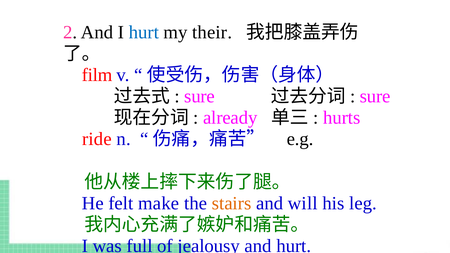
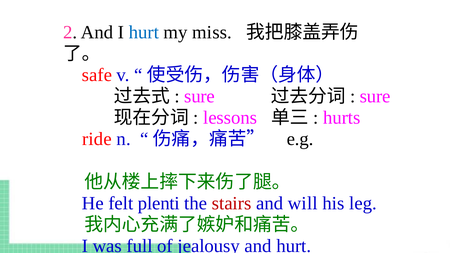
their: their -> miss
film: film -> safe
already: already -> lessons
make: make -> plenti
stairs colour: orange -> red
